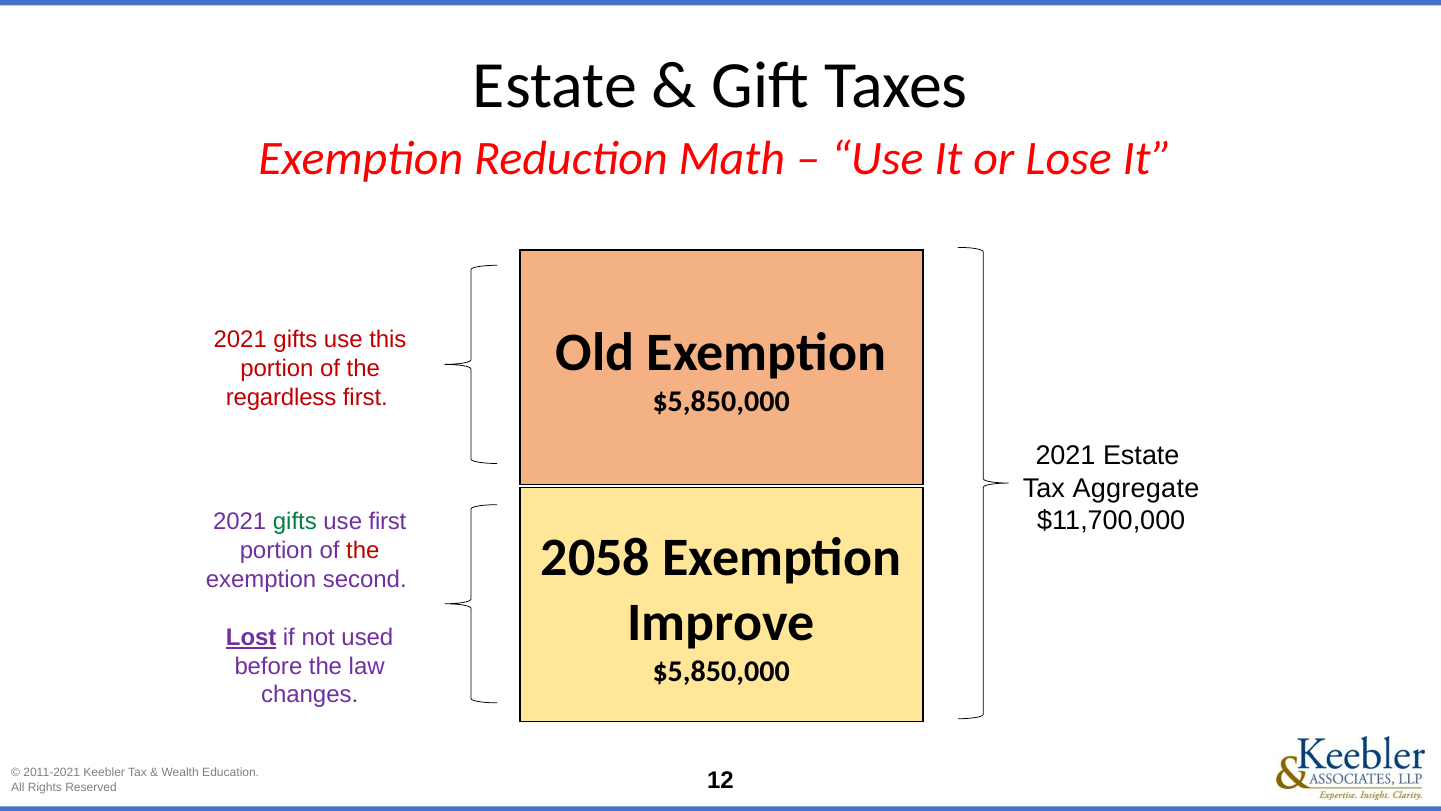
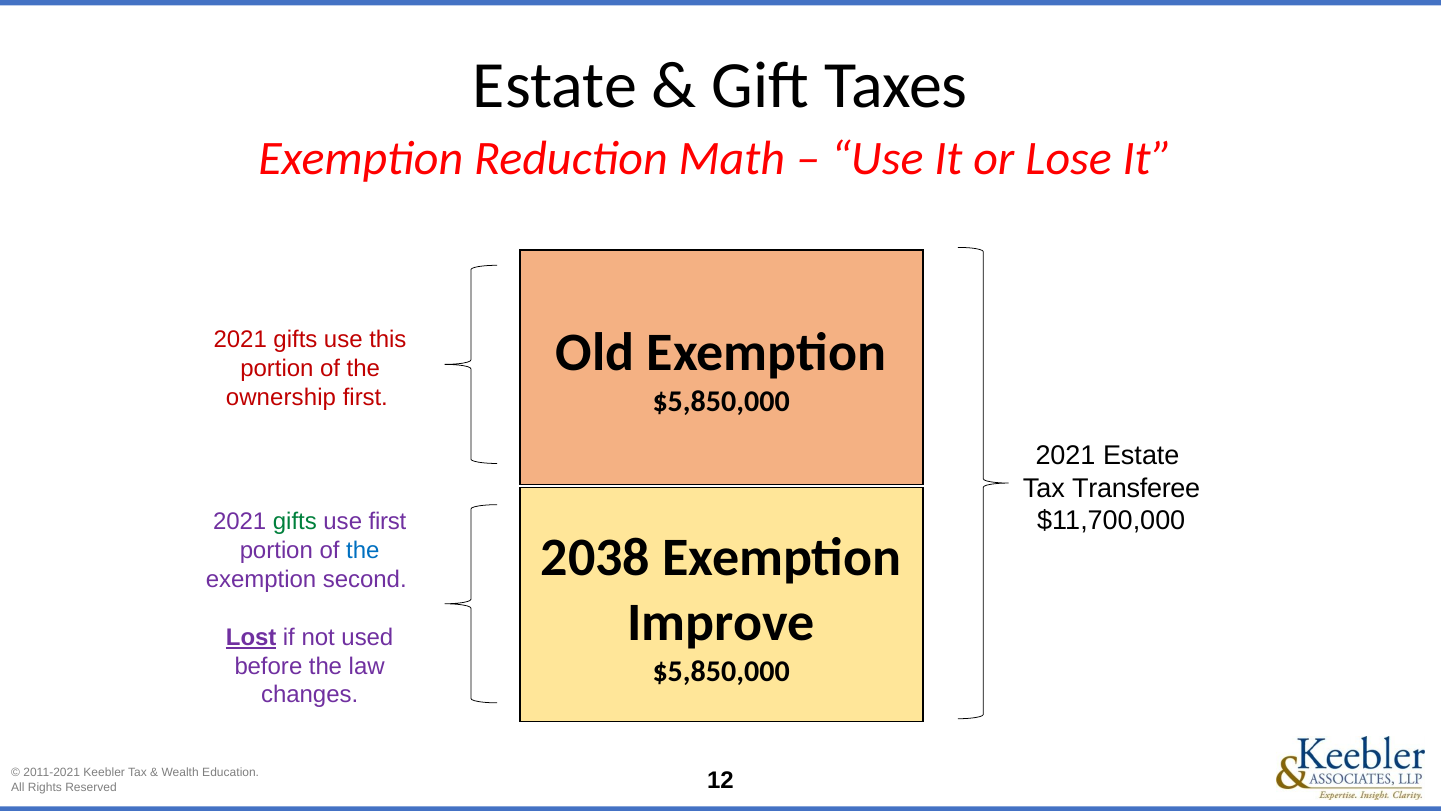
regardless: regardless -> ownership
Aggregate: Aggregate -> Transferee
2058: 2058 -> 2038
the at (363, 550) colour: red -> blue
